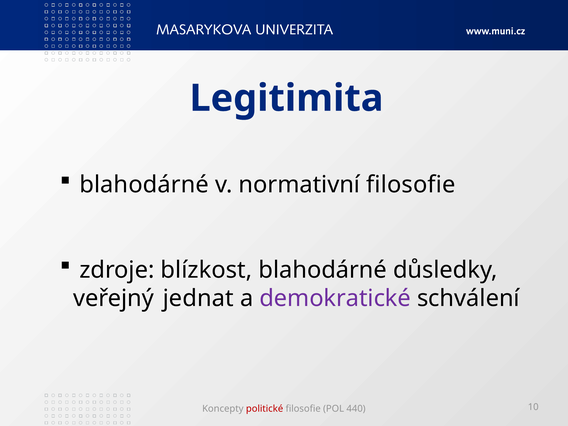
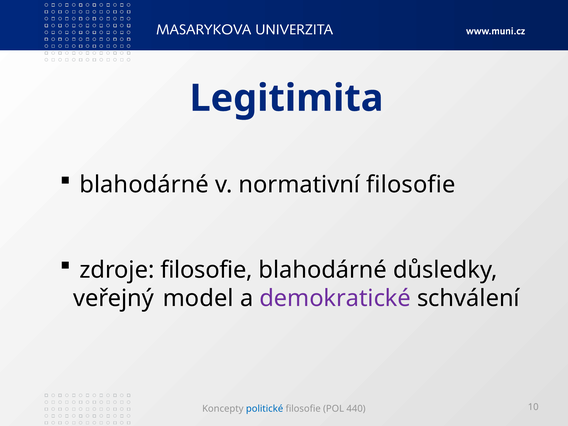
zdroje blízkost: blízkost -> filosofie
jednat: jednat -> model
politické colour: red -> blue
